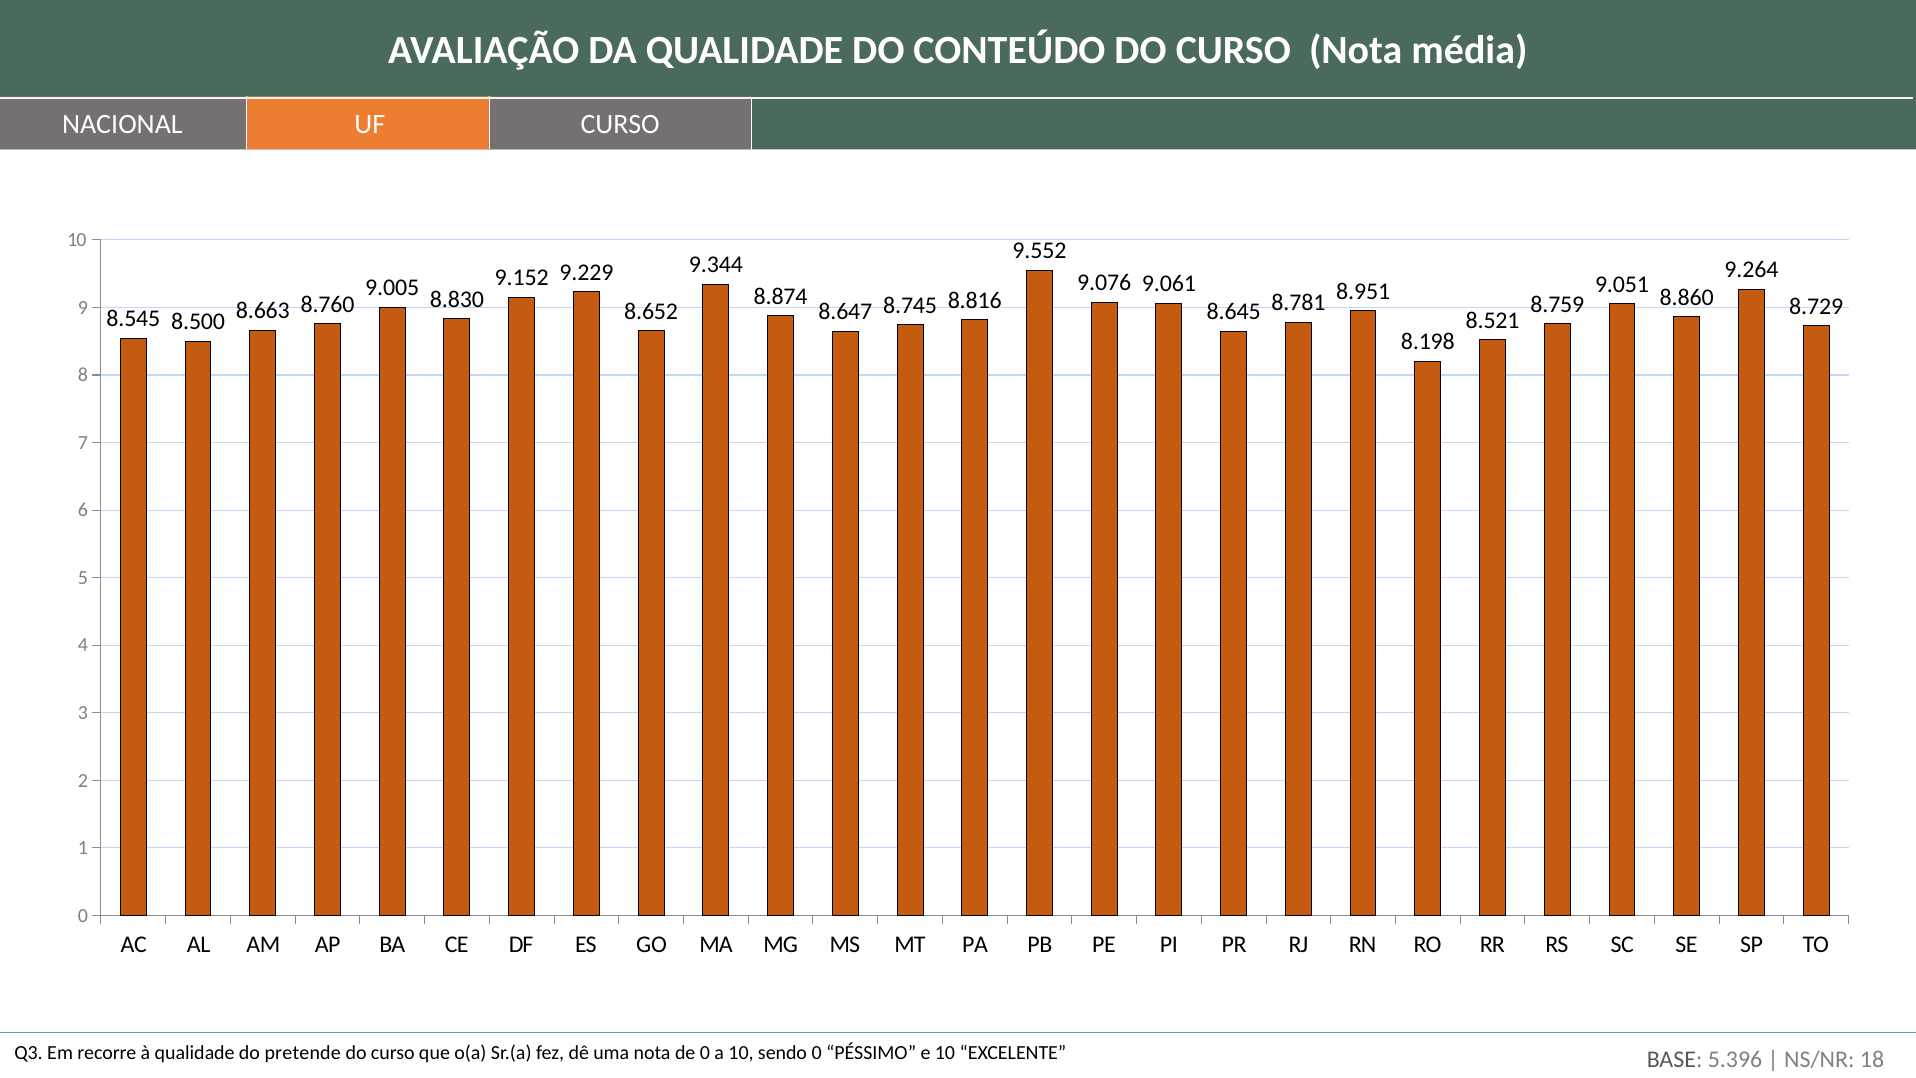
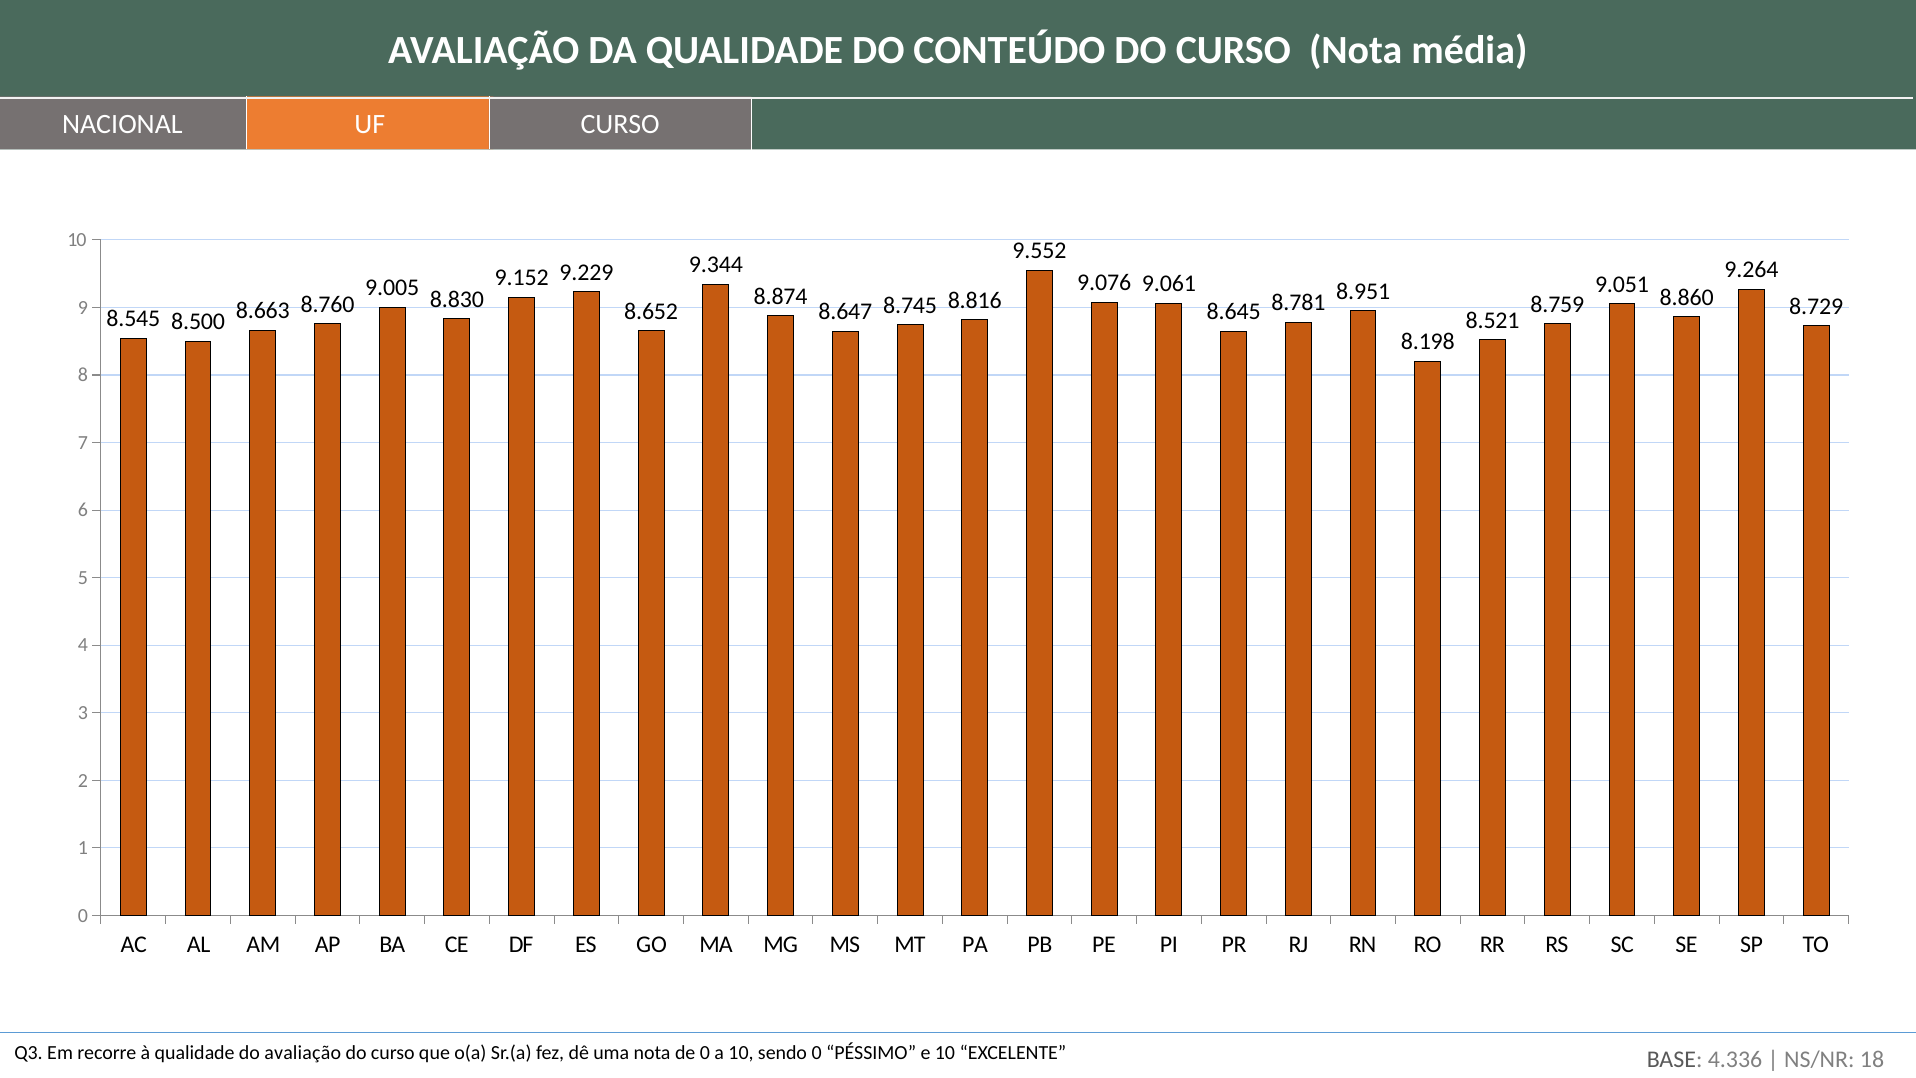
do pretende: pretende -> avaliação
5.396: 5.396 -> 4.336
